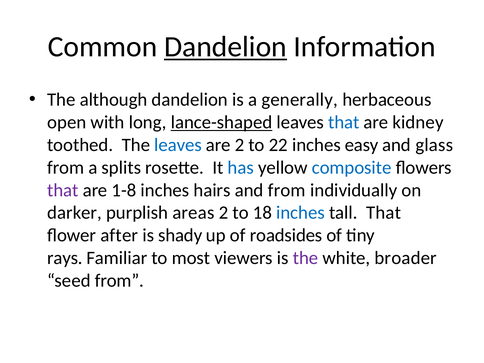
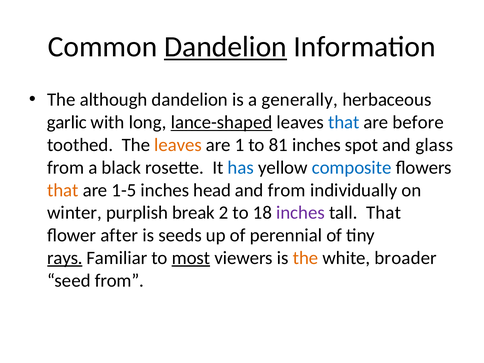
open: open -> garlic
kidney: kidney -> before
leaves at (178, 145) colour: blue -> orange
are 2: 2 -> 1
22: 22 -> 81
easy: easy -> spot
splits: splits -> black
that at (63, 190) colour: purple -> orange
1-8: 1-8 -> 1-5
hairs: hairs -> head
darker: darker -> winter
areas: areas -> break
inches at (300, 213) colour: blue -> purple
shady: shady -> seeds
roadsides: roadsides -> perennial
rays underline: none -> present
most underline: none -> present
the at (306, 258) colour: purple -> orange
